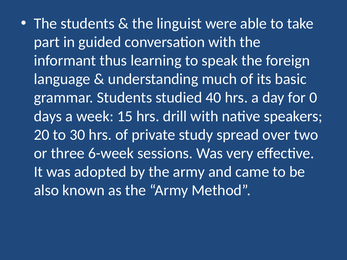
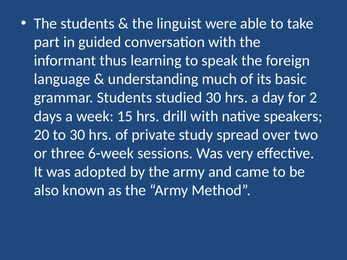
studied 40: 40 -> 30
0: 0 -> 2
